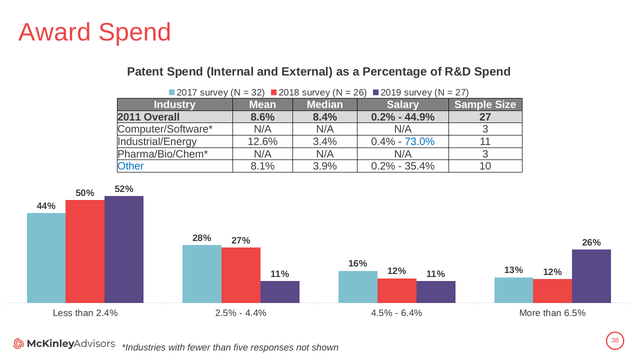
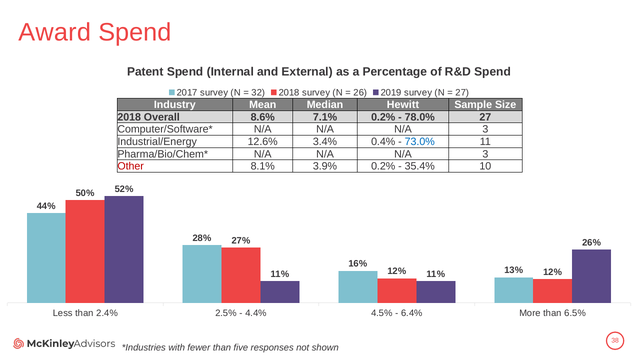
Salary: Salary -> Hewitt
2011 at (129, 117): 2011 -> 2018
8.4%: 8.4% -> 7.1%
44.9%: 44.9% -> 78.0%
Other colour: blue -> red
